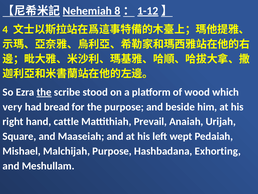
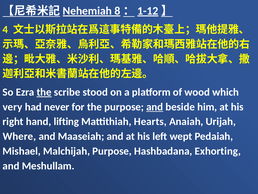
bread: bread -> never
and at (155, 107) underline: none -> present
cattle: cattle -> lifting
Prevail: Prevail -> Hearts
Square: Square -> Where
